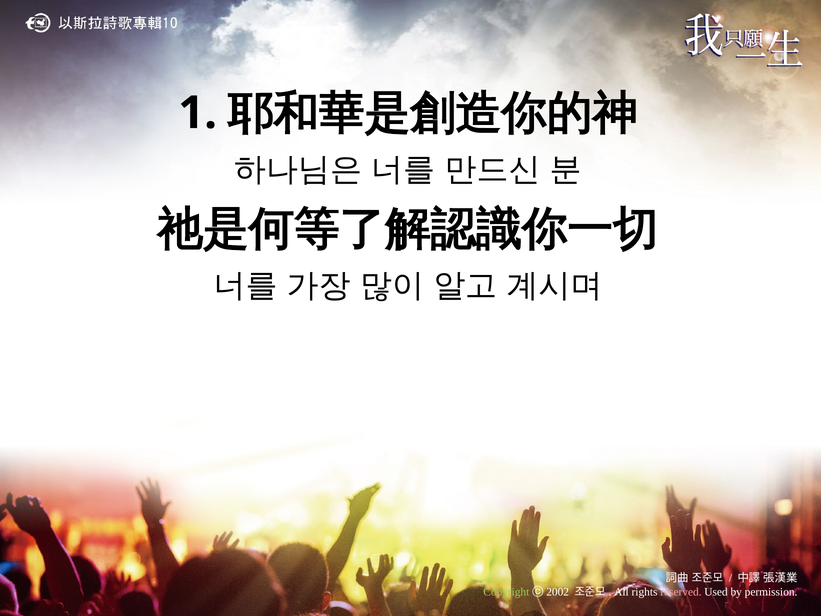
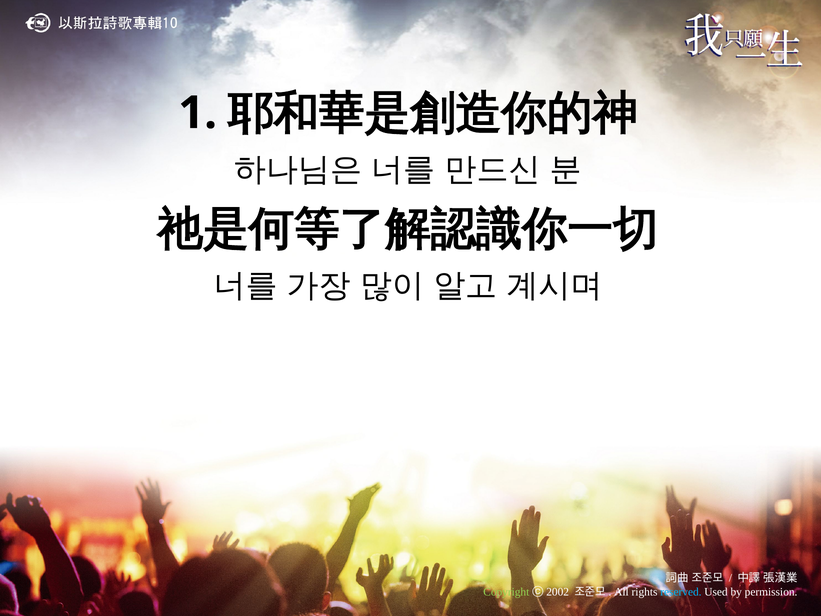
reserved colour: pink -> light blue
